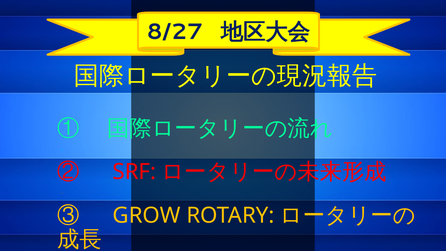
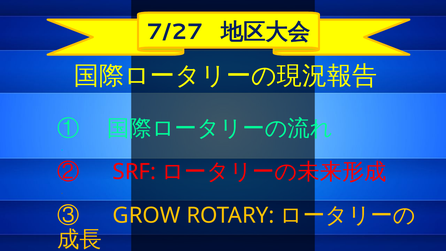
8/27: 8/27 -> 7/27
